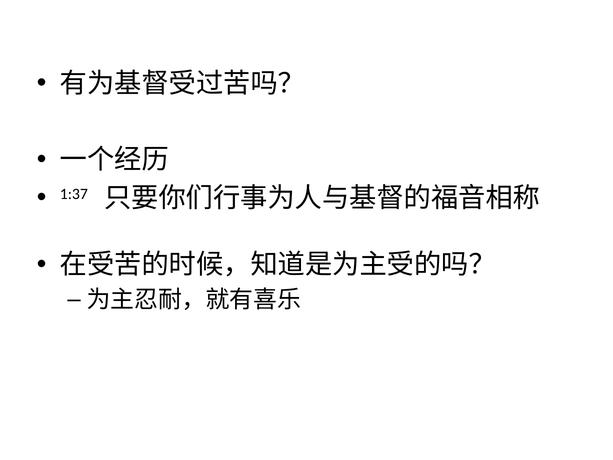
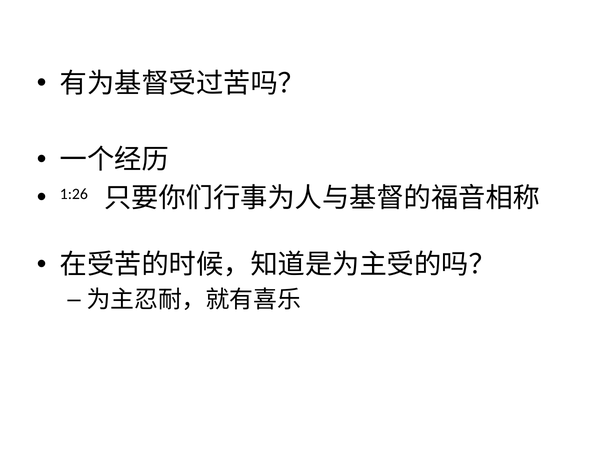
1:37: 1:37 -> 1:26
